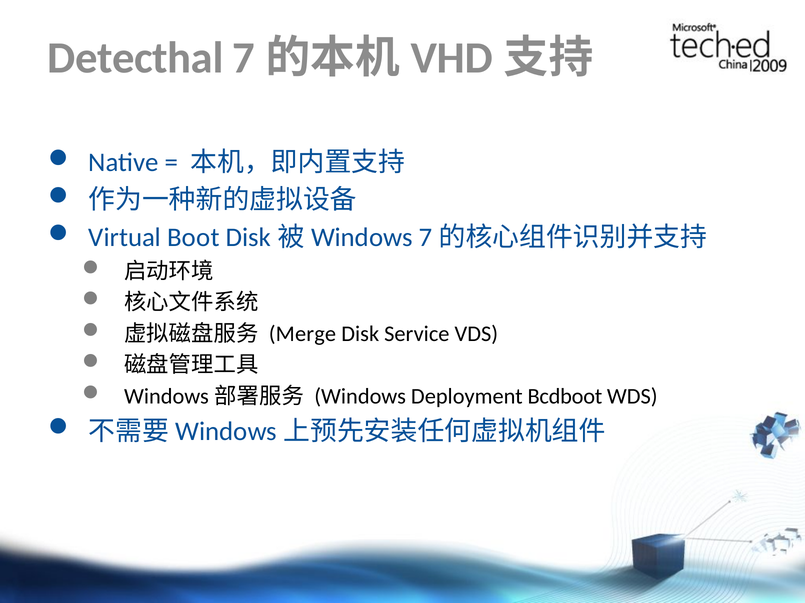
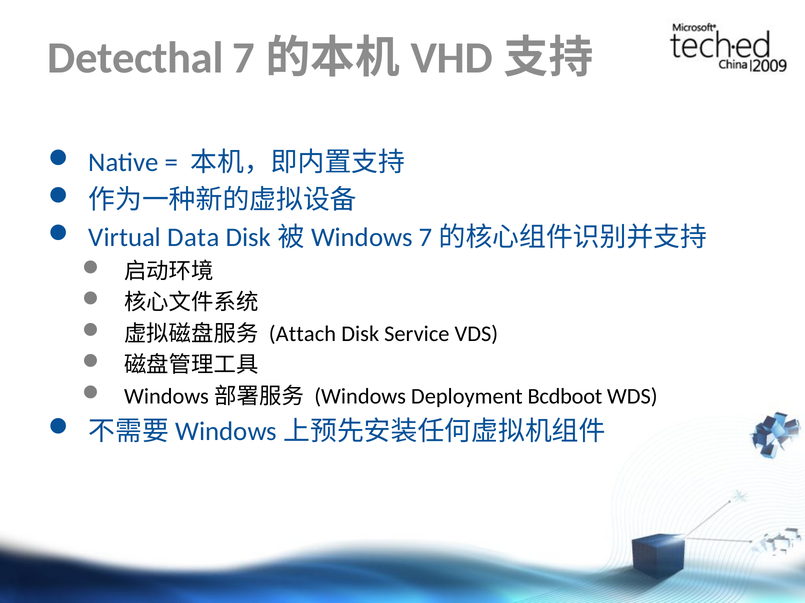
Boot: Boot -> Data
Merge: Merge -> Attach
